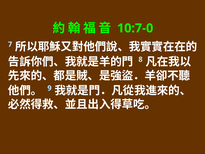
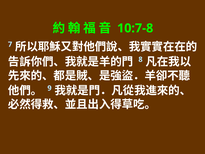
10:7-0: 10:7-0 -> 10:7-8
